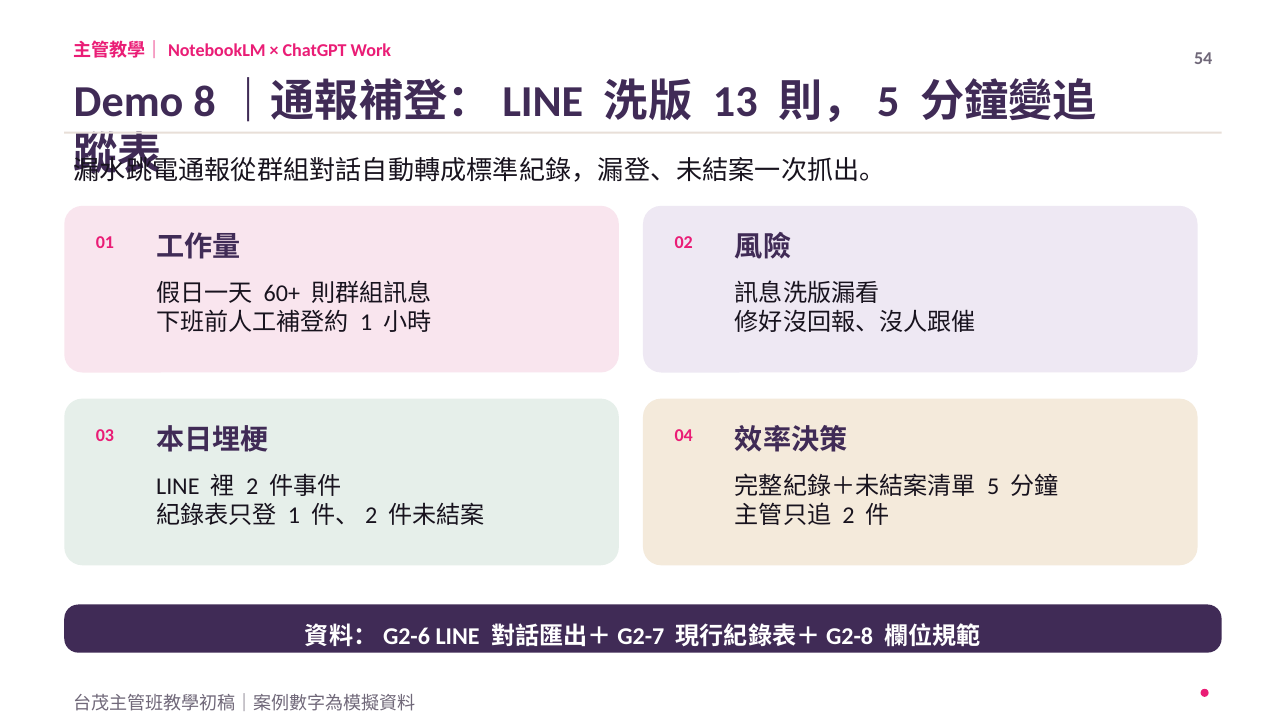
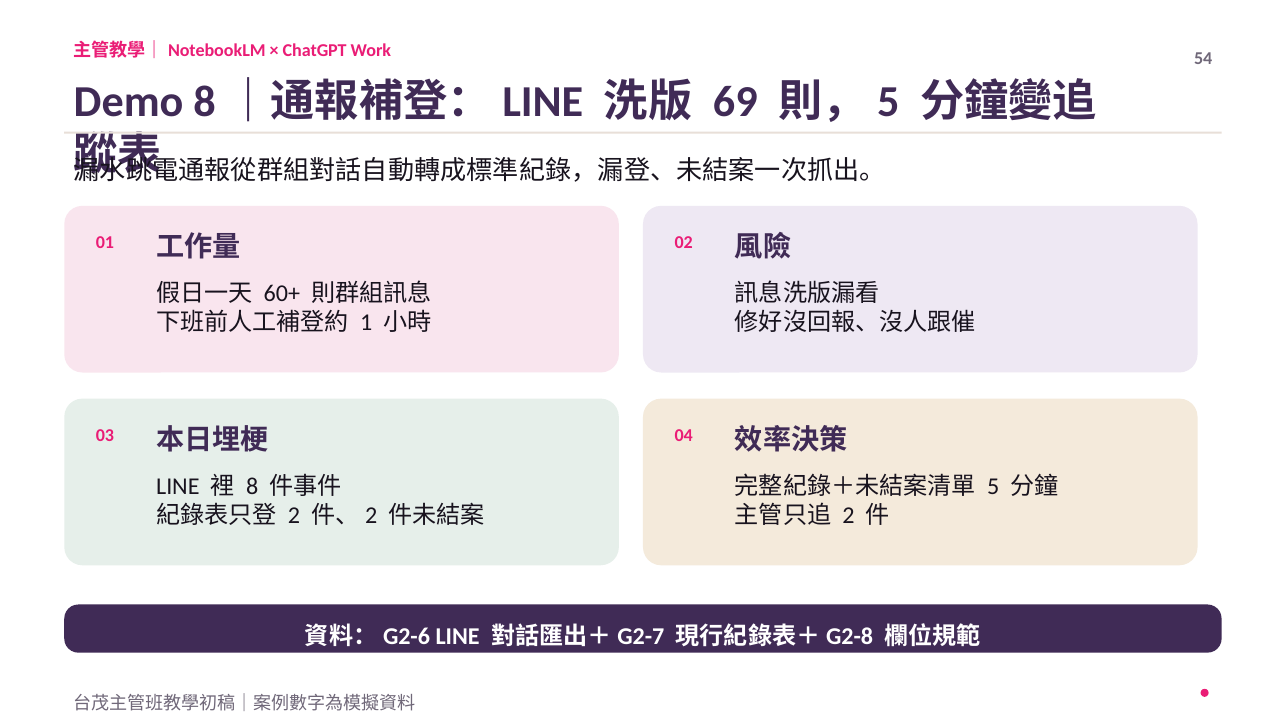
13: 13 -> 69
2 at (252, 487): 2 -> 8
1 at (294, 516): 1 -> 2
